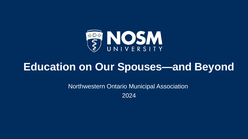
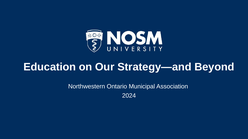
Spouses—and: Spouses—and -> Strategy—and
